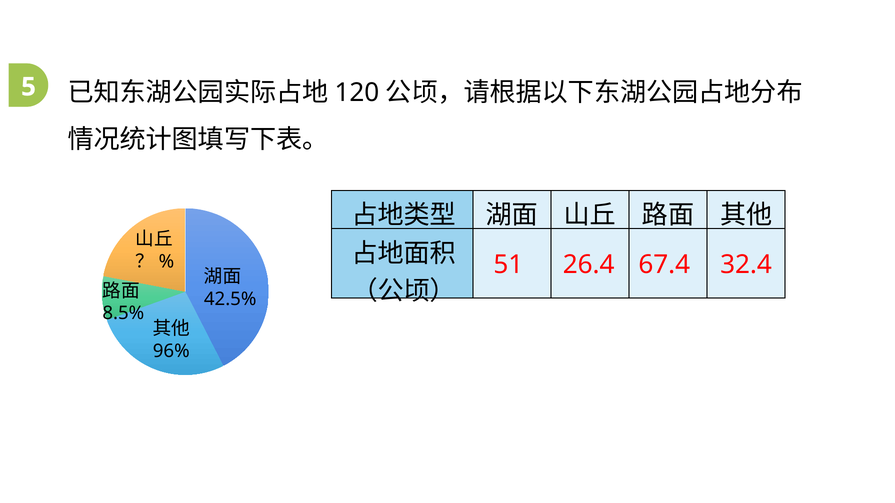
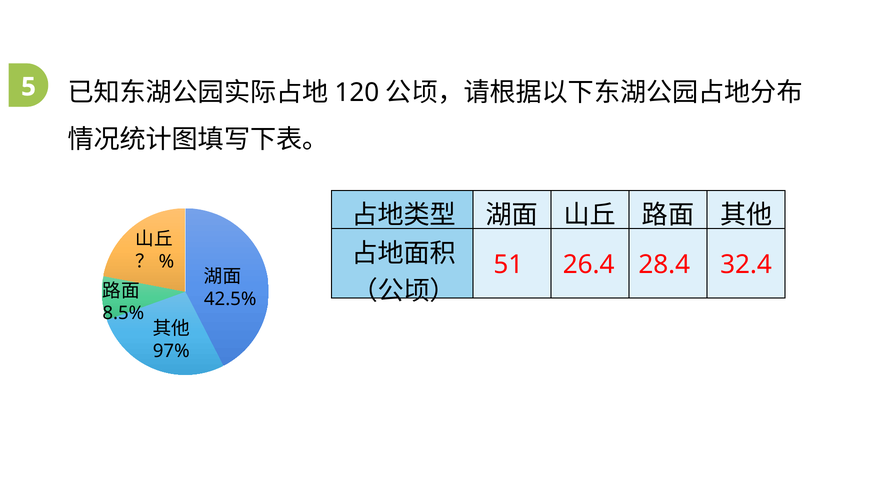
67.4: 67.4 -> 28.4
96%: 96% -> 97%
